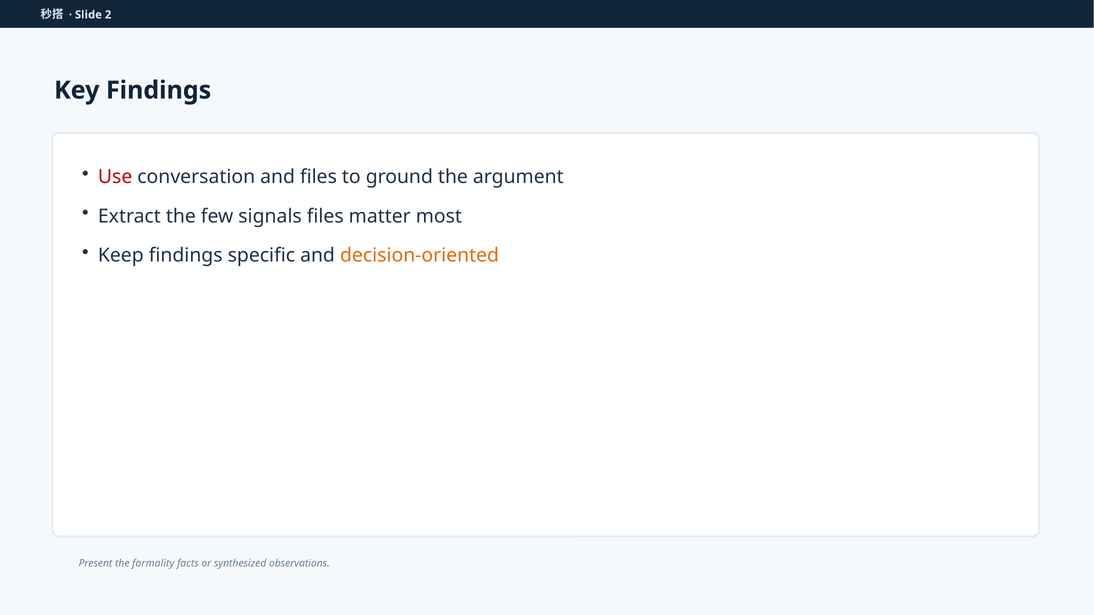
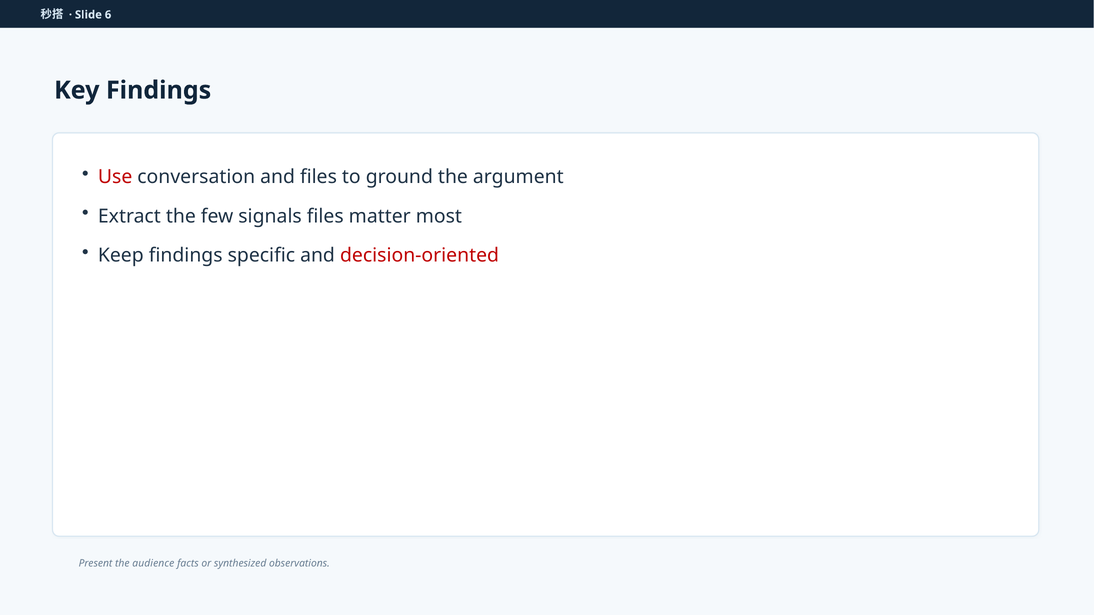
2: 2 -> 6
decision-oriented colour: orange -> red
formality: formality -> audience
